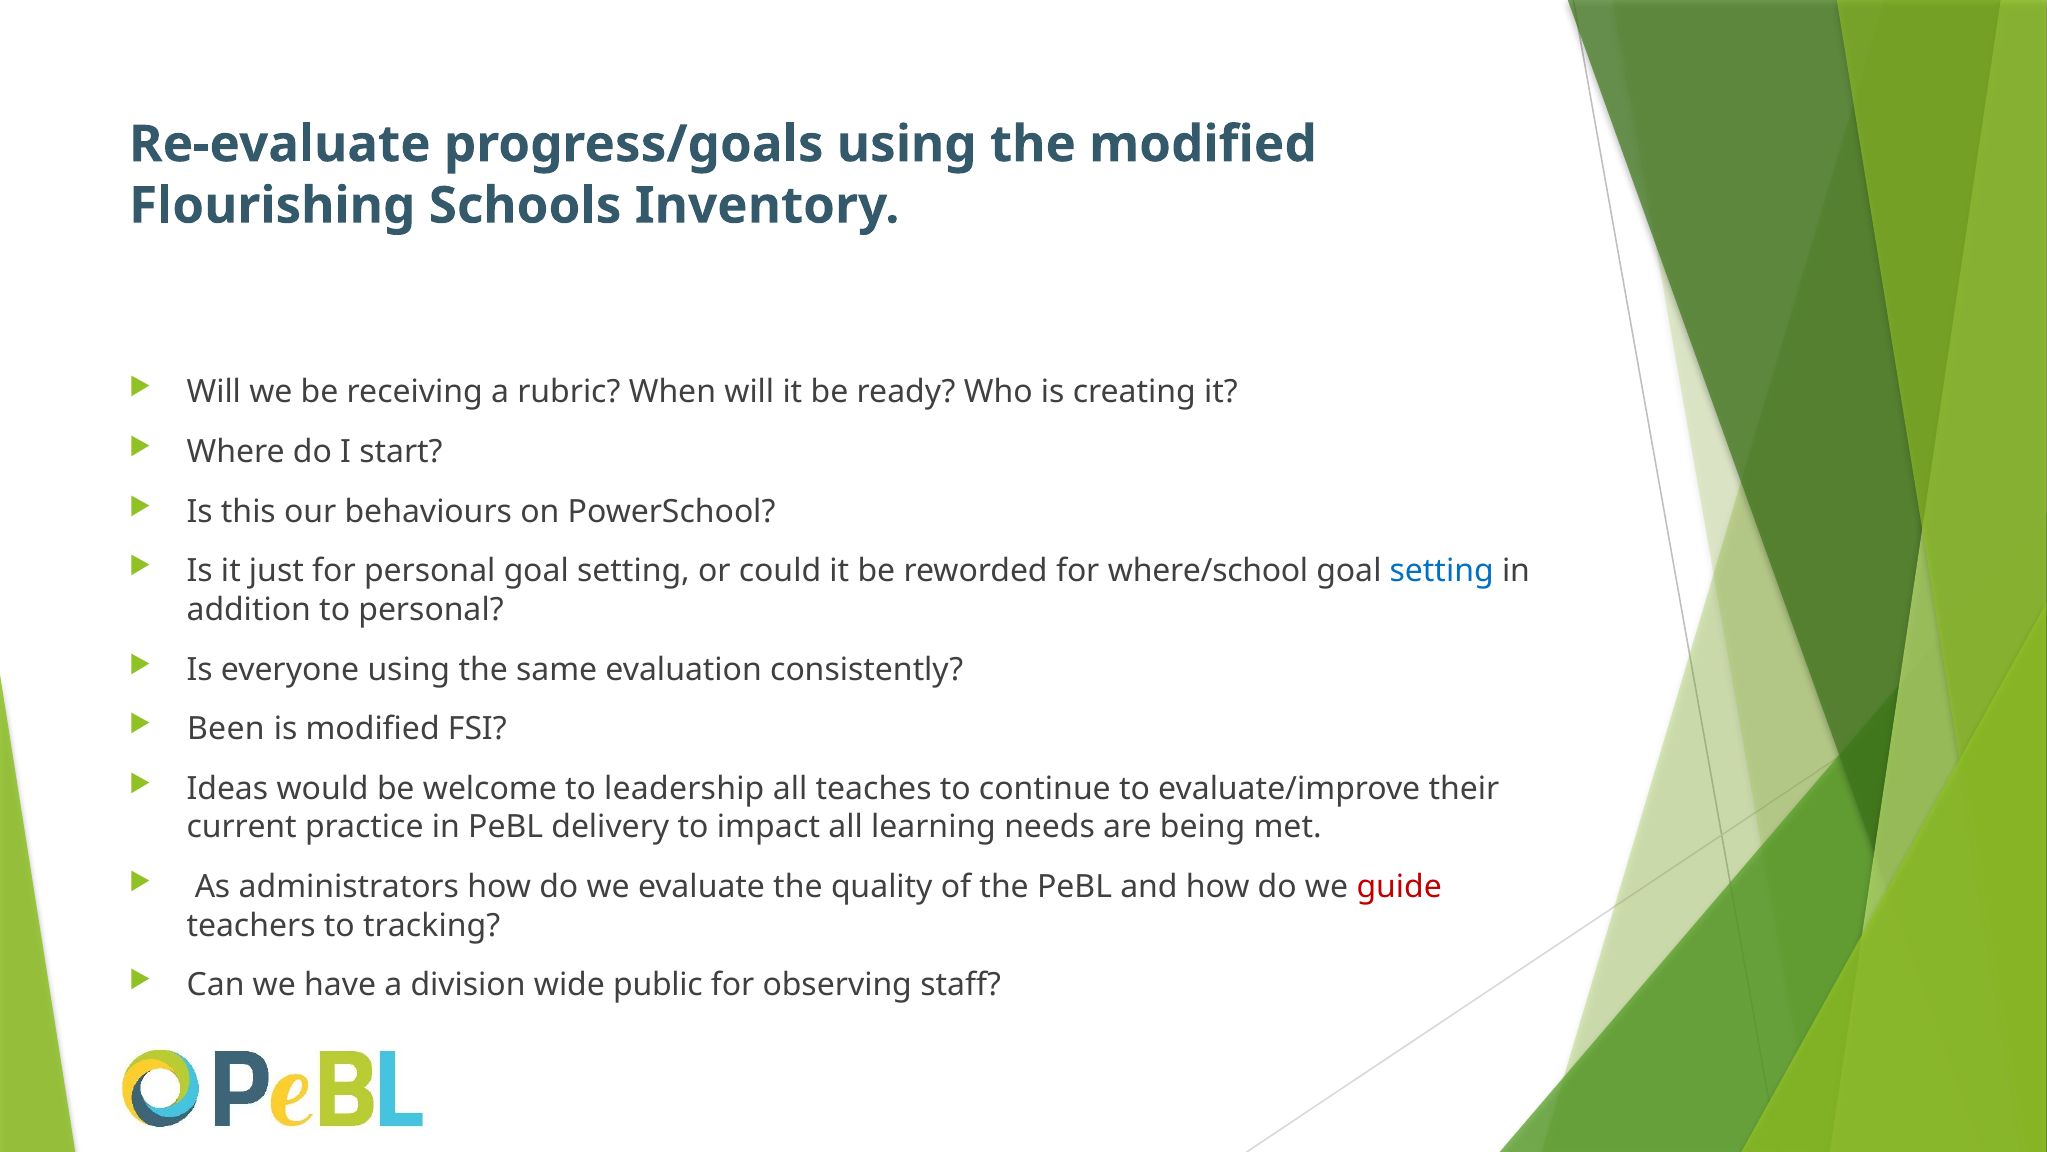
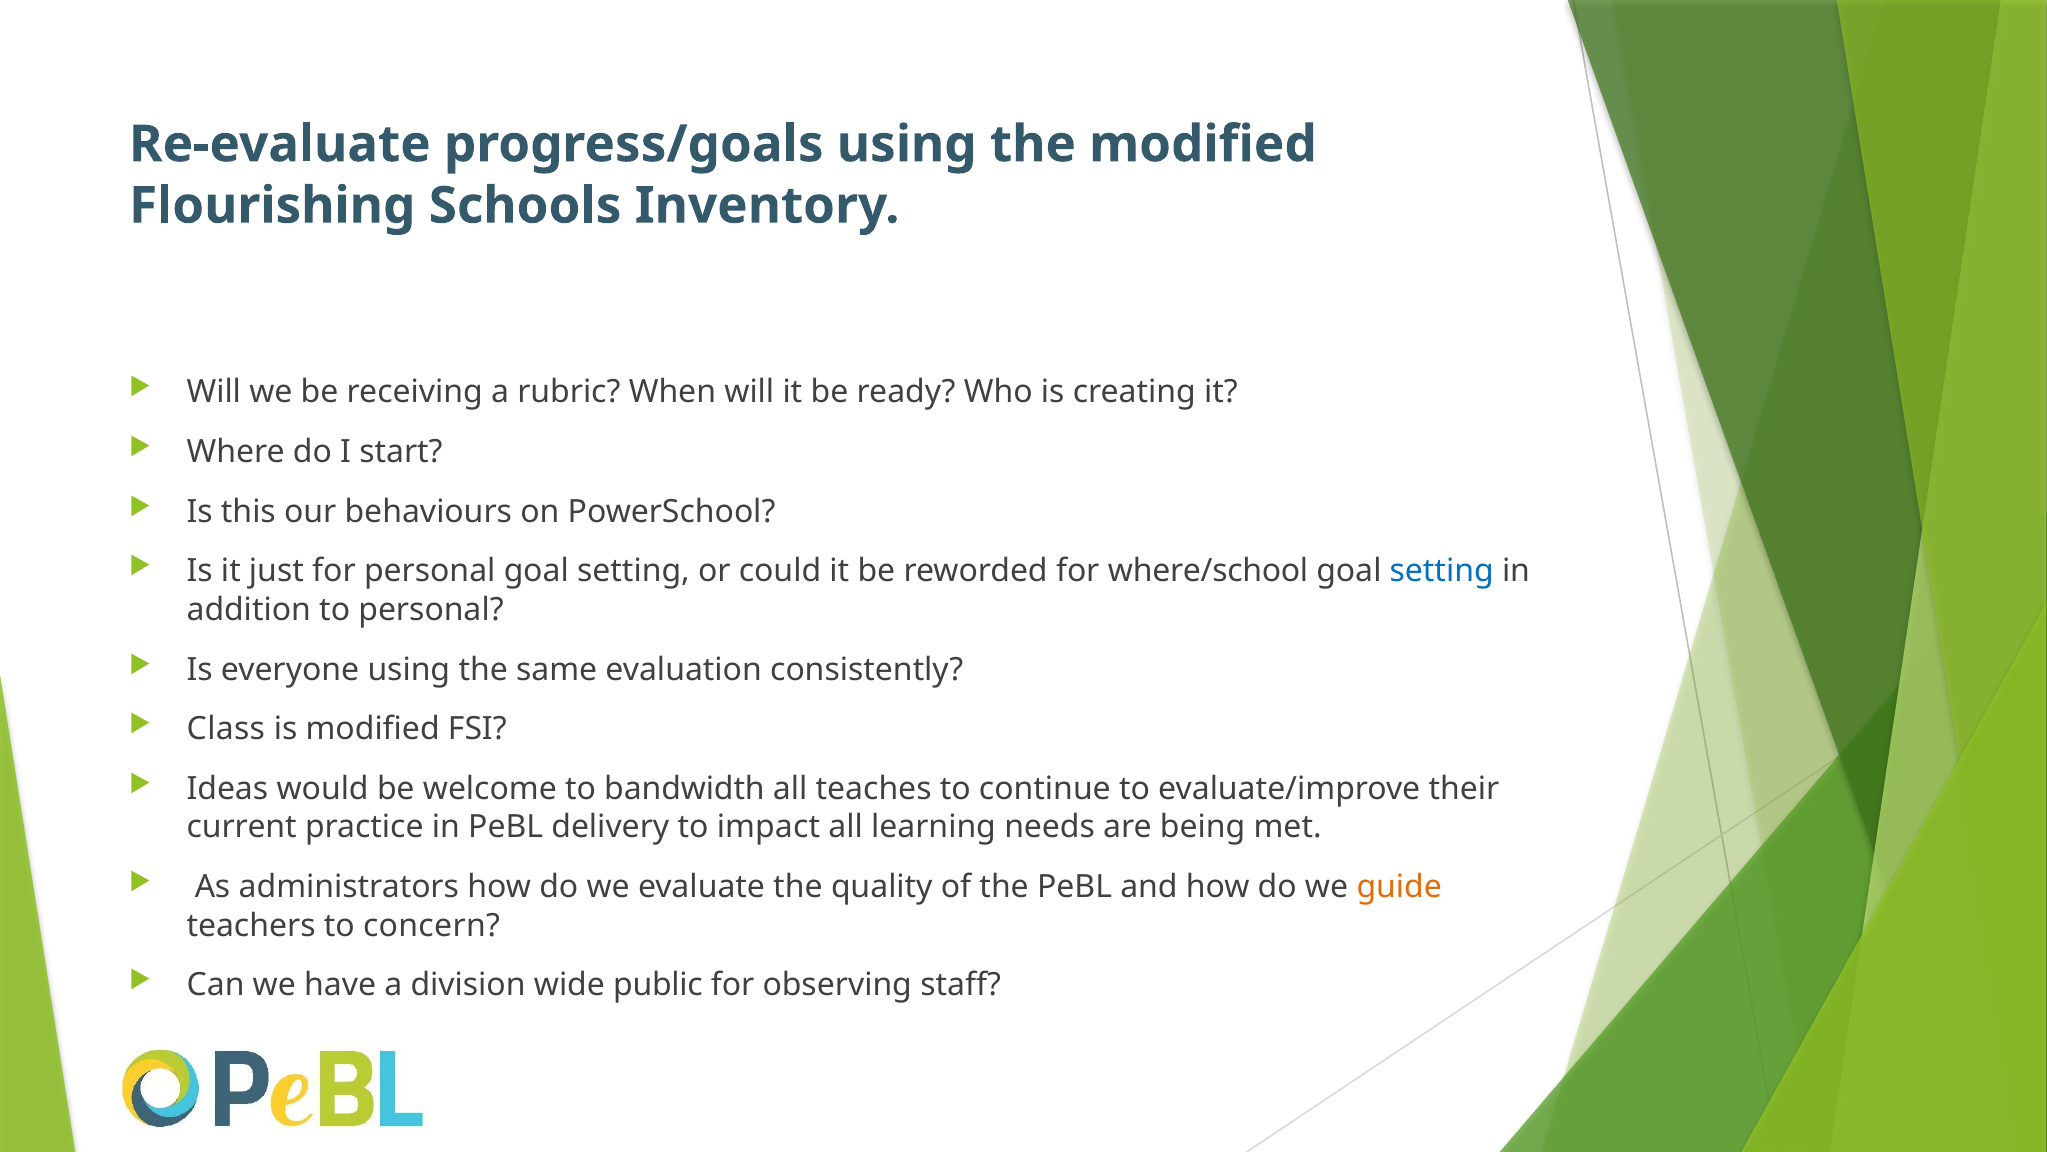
Been: Been -> Class
leadership: leadership -> bandwidth
guide colour: red -> orange
tracking: tracking -> concern
